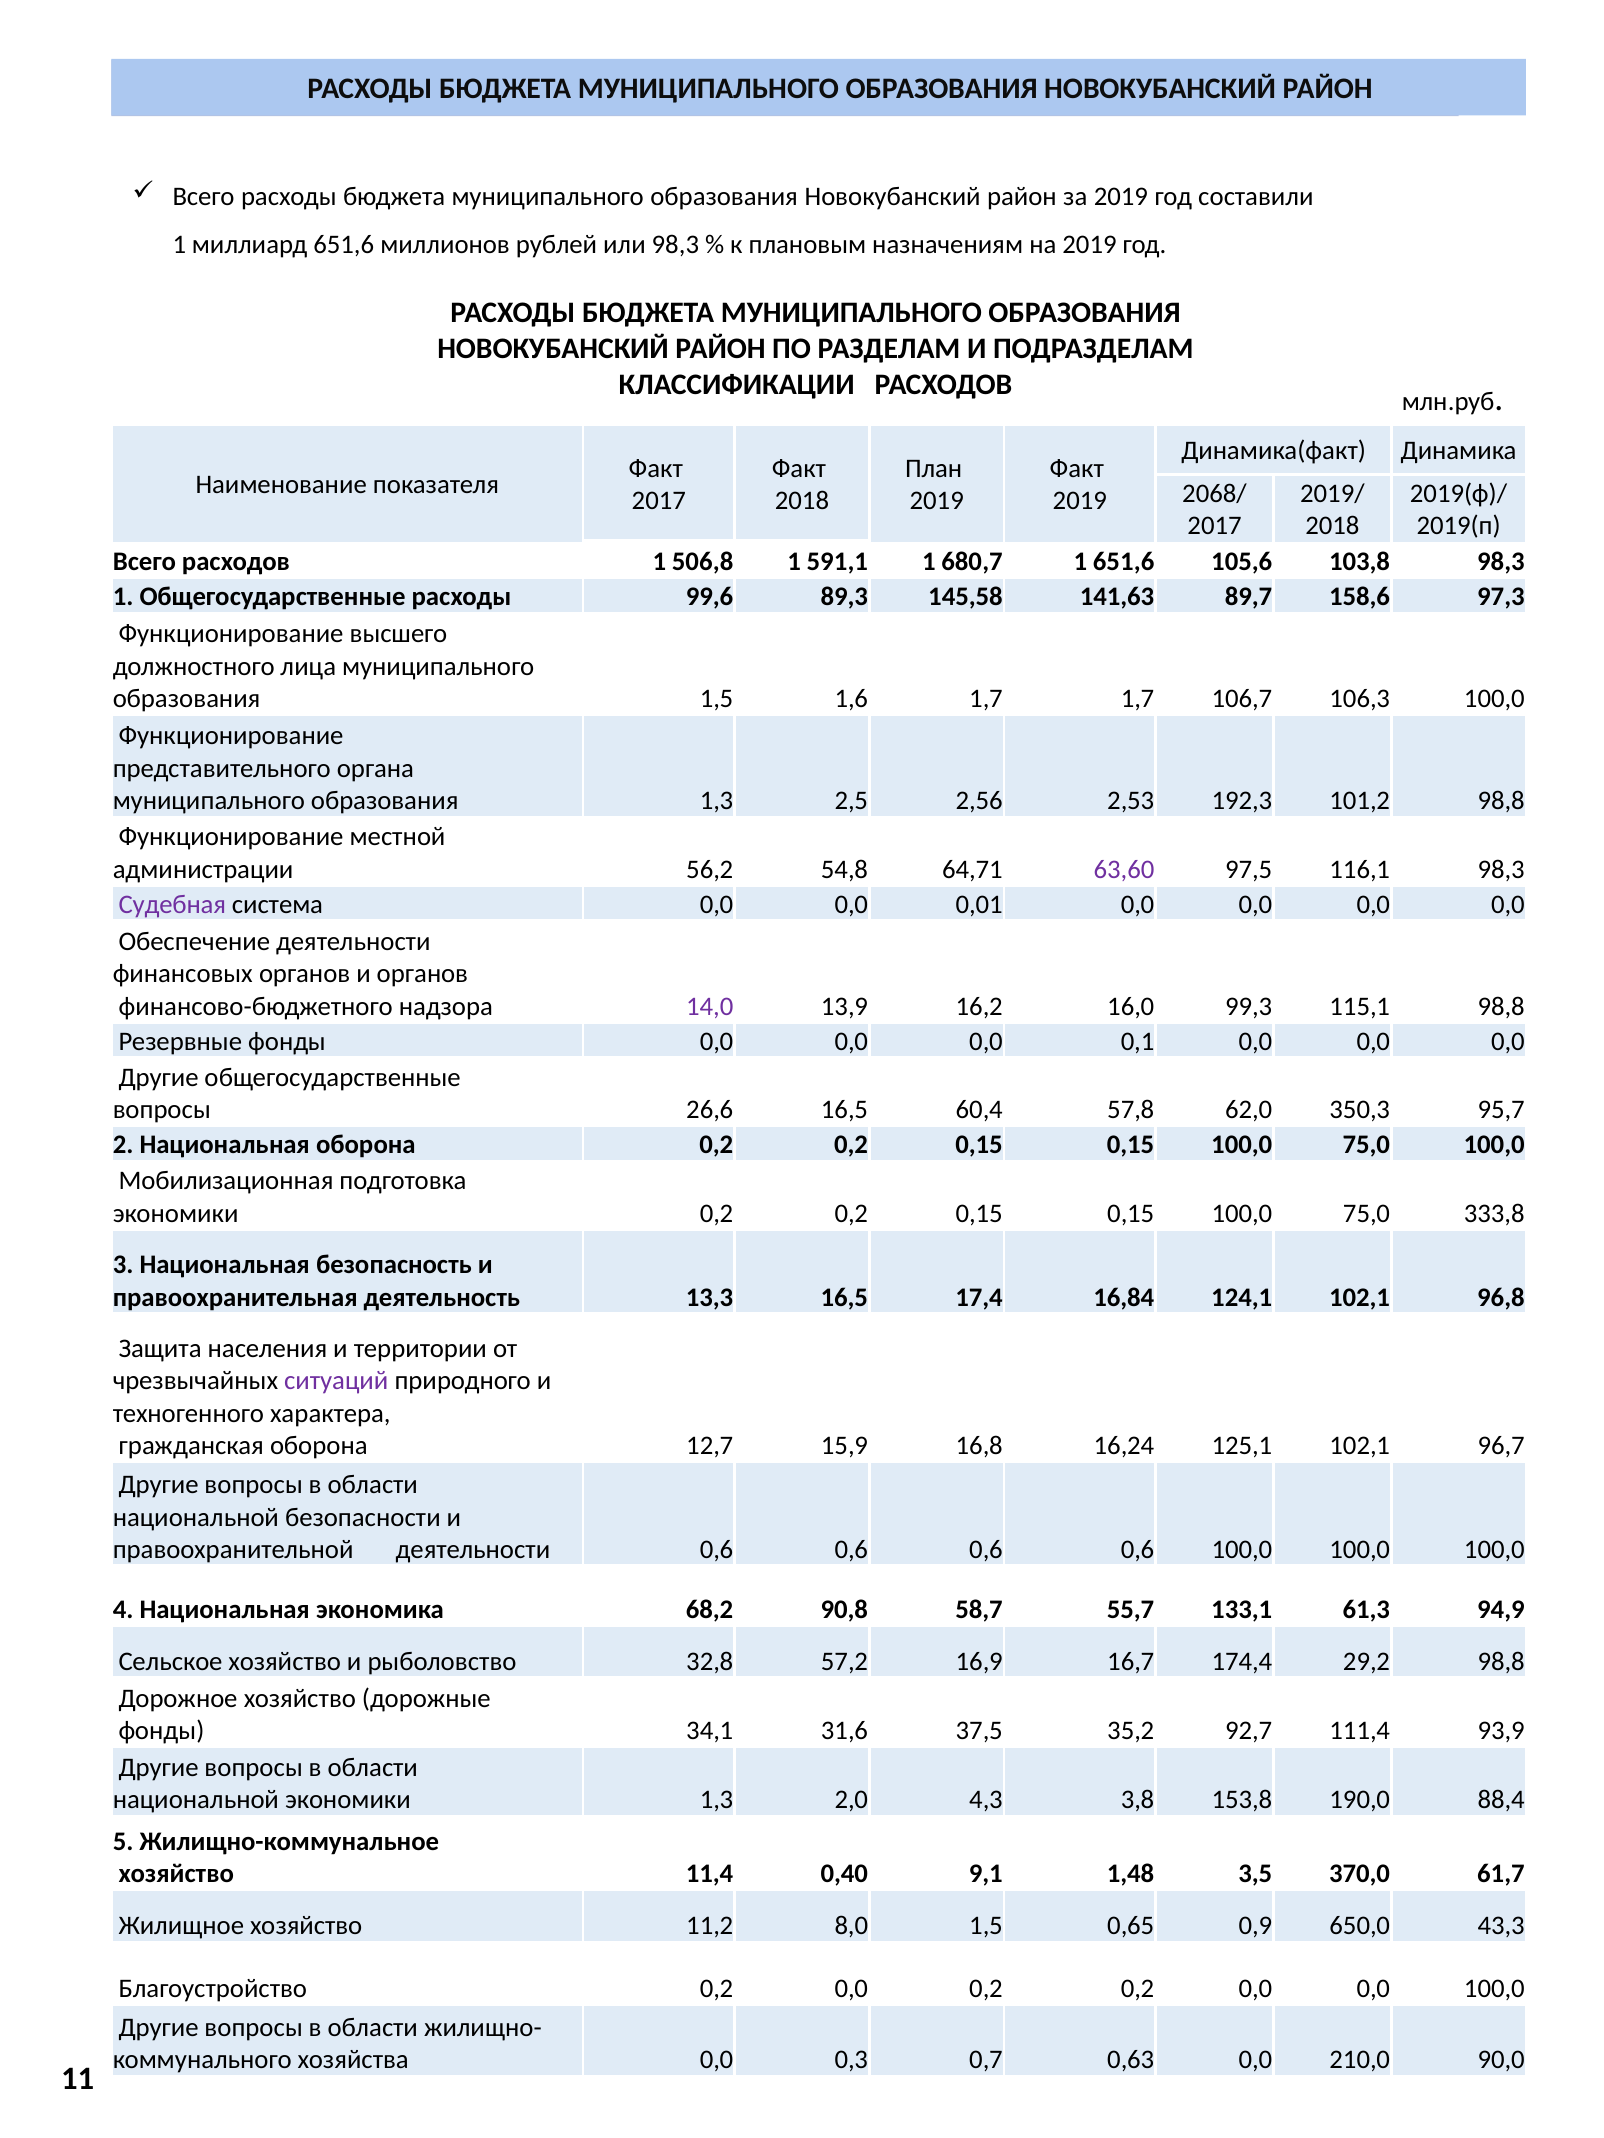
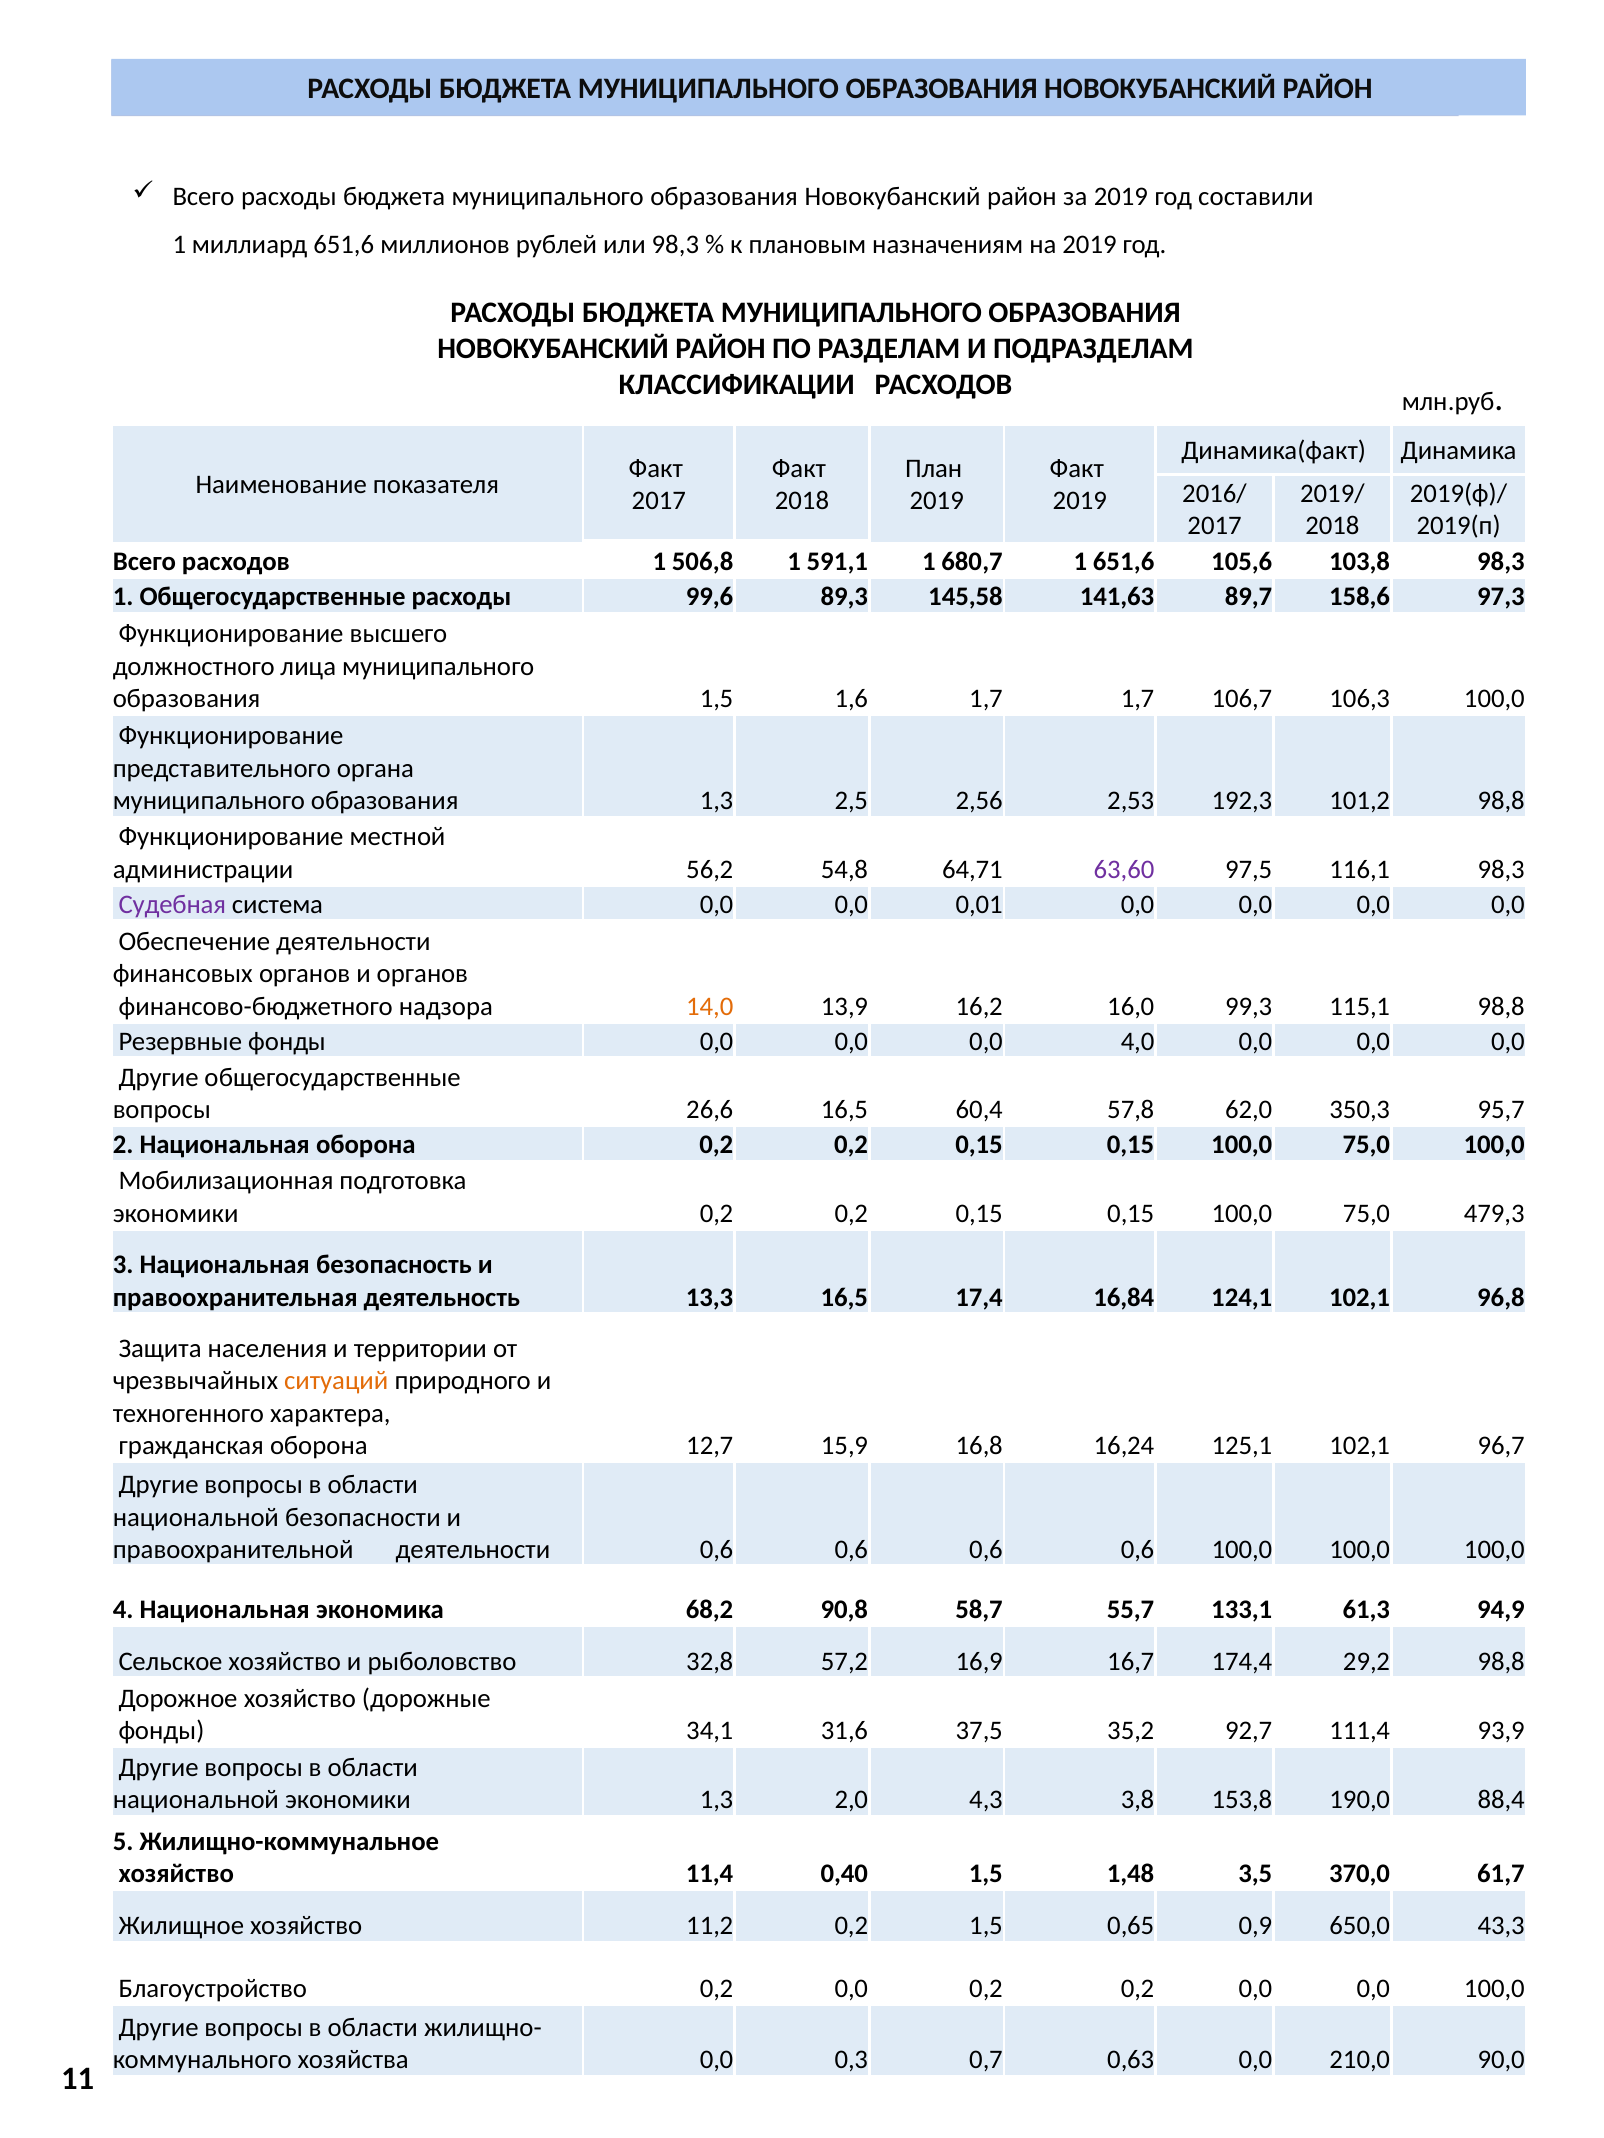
2068/: 2068/ -> 2016/
14,0 colour: purple -> orange
0,1: 0,1 -> 4,0
333,8: 333,8 -> 479,3
ситуаций colour: purple -> orange
0,40 9,1: 9,1 -> 1,5
11,2 8,0: 8,0 -> 0,2
